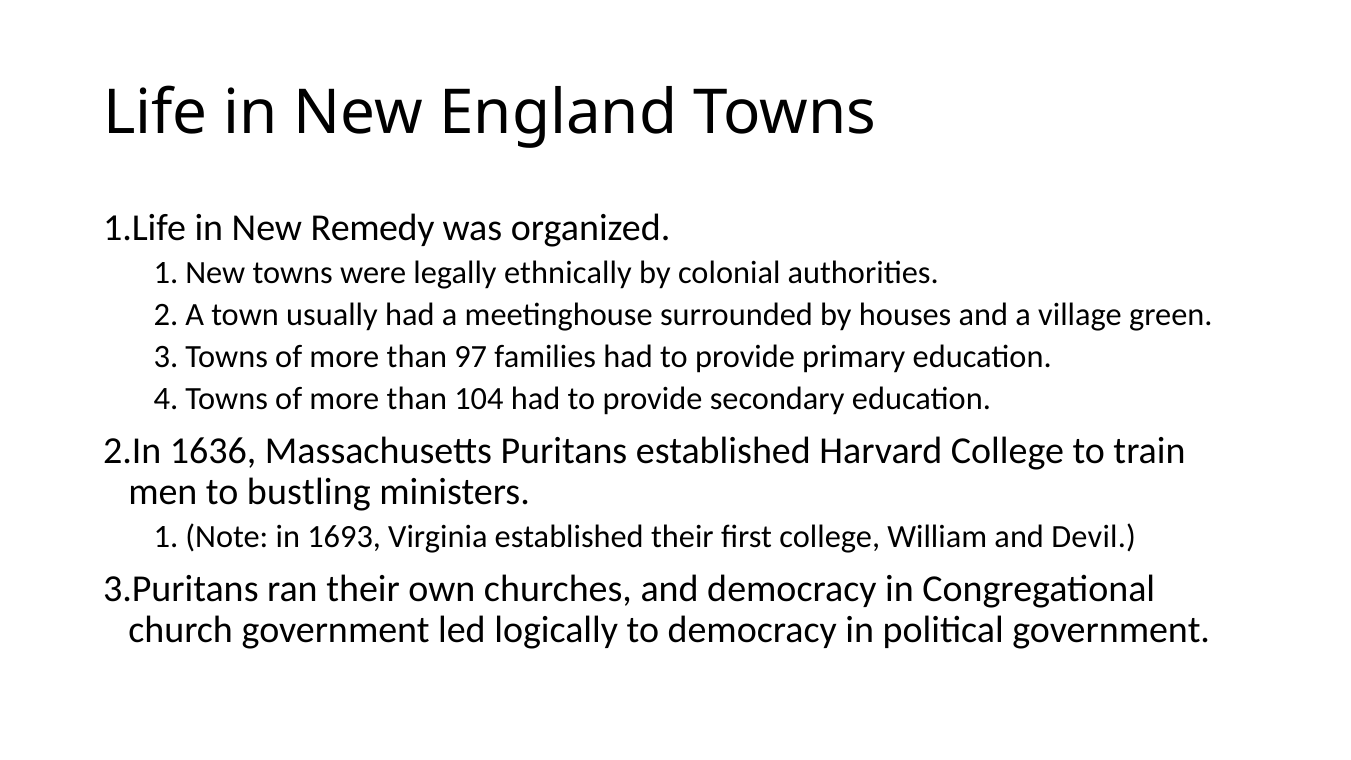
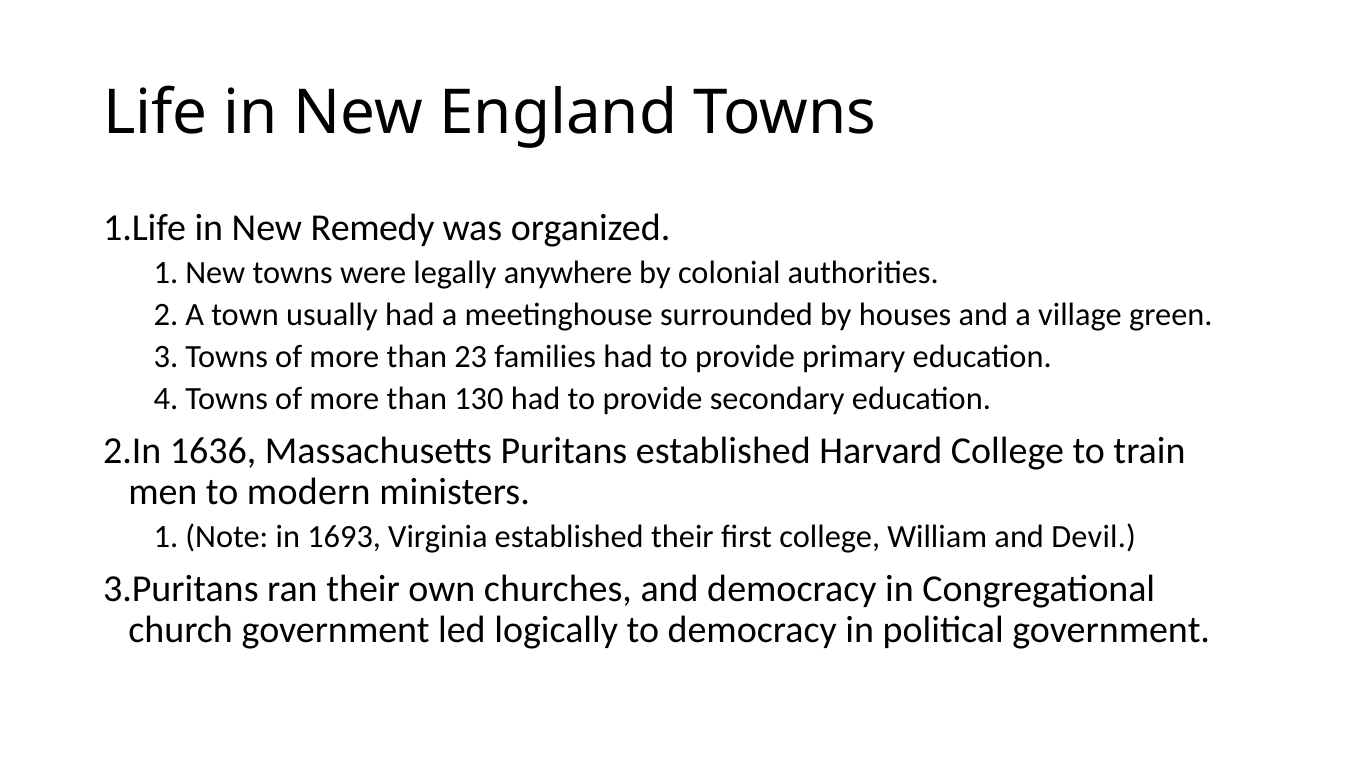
ethnically: ethnically -> anywhere
97: 97 -> 23
104: 104 -> 130
bustling: bustling -> modern
